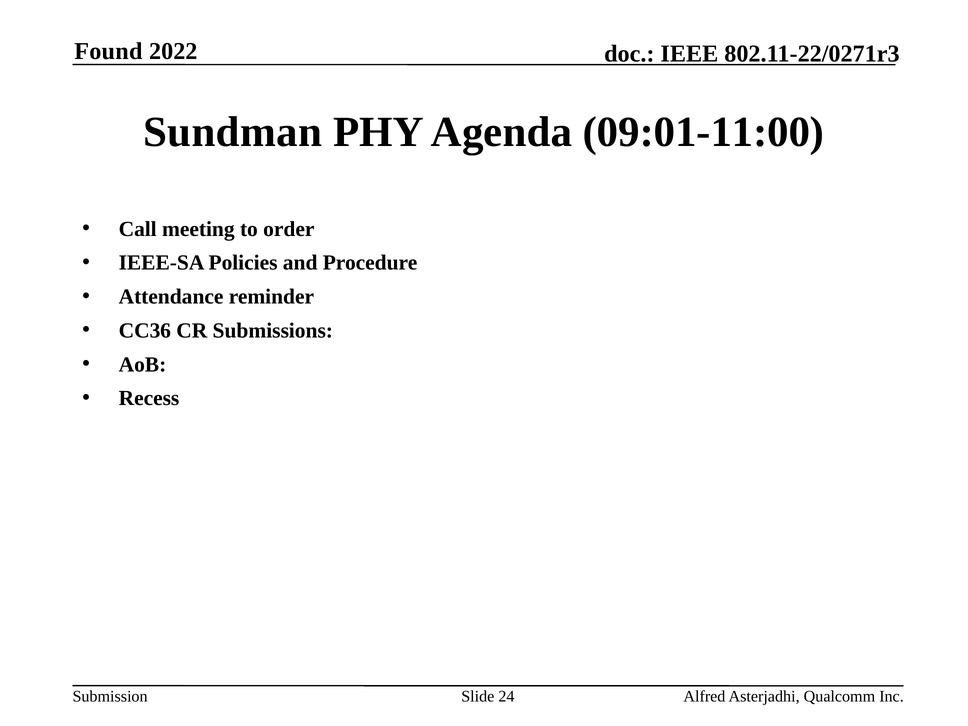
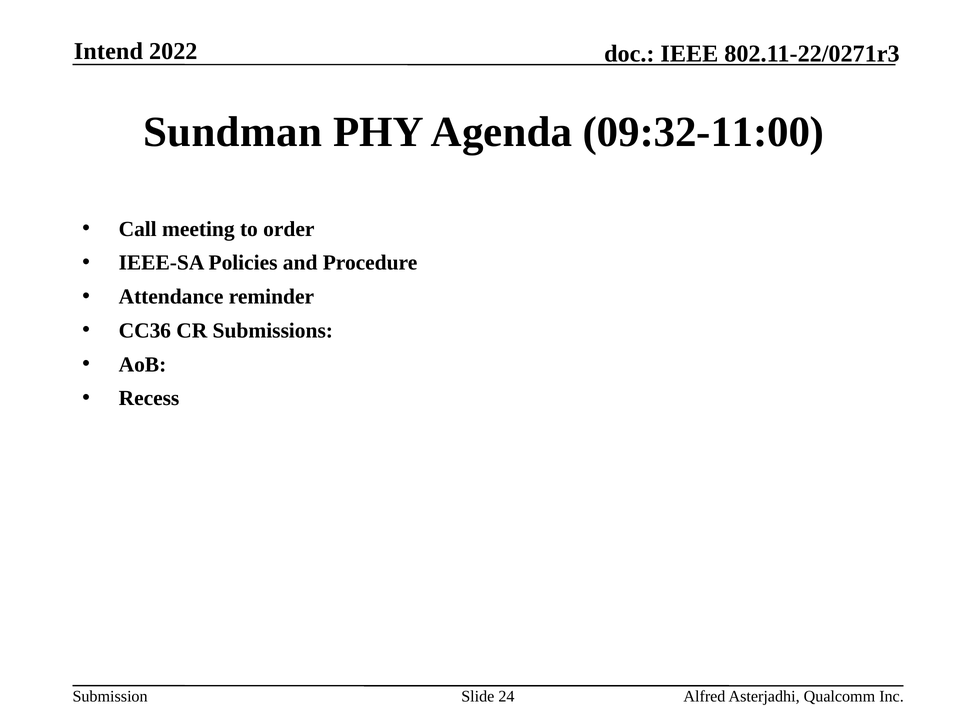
Found: Found -> Intend
09:01-11:00: 09:01-11:00 -> 09:32-11:00
